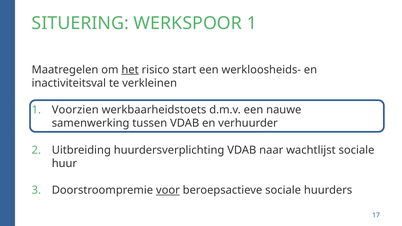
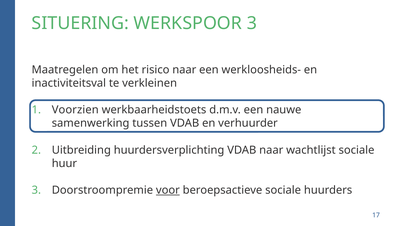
WERKSPOOR 1: 1 -> 3
het underline: present -> none
risico start: start -> naar
